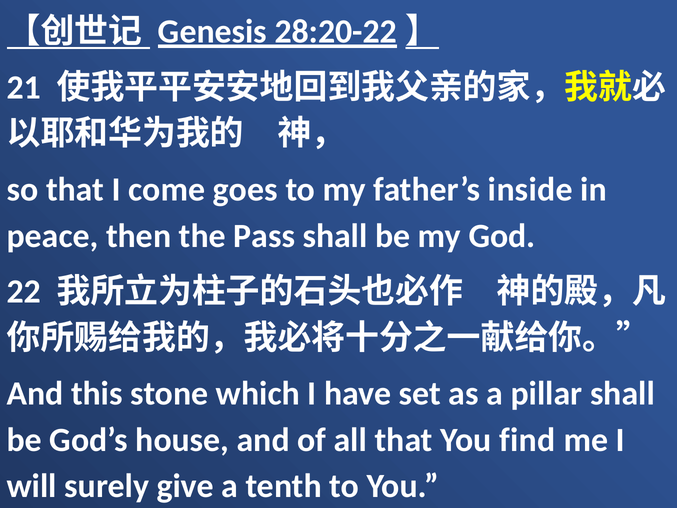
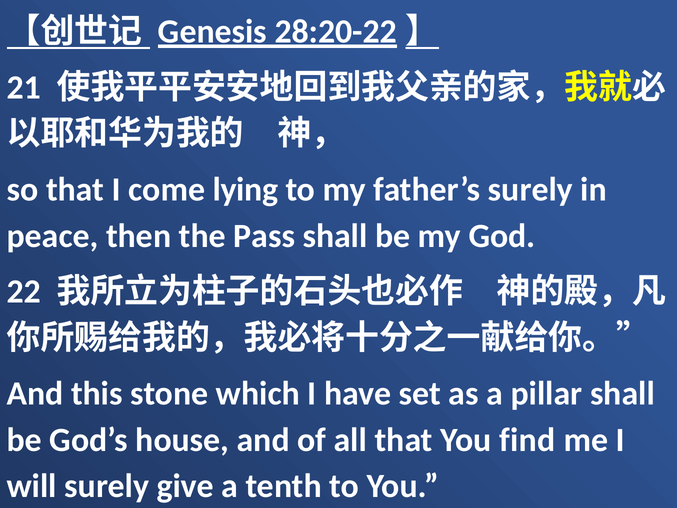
goes: goes -> lying
father’s inside: inside -> surely
